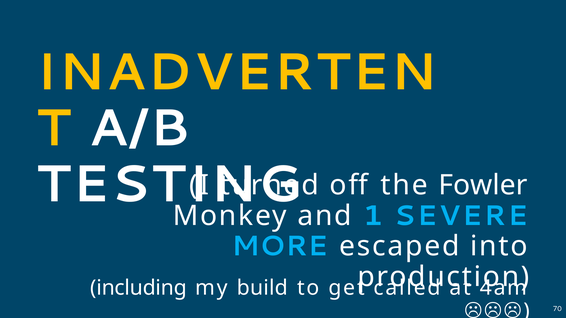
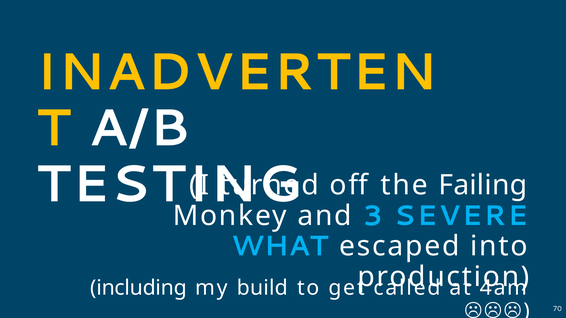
Fowler: Fowler -> Failing
1: 1 -> 3
MORE: MORE -> WHAT
